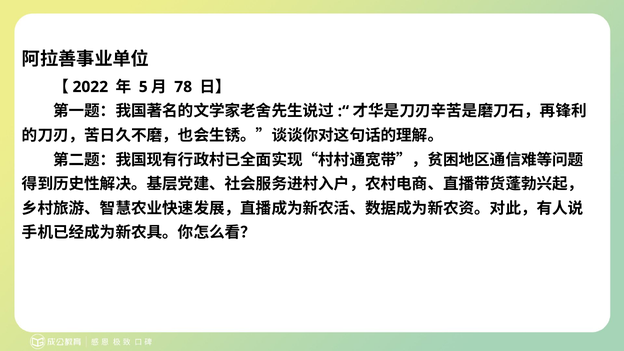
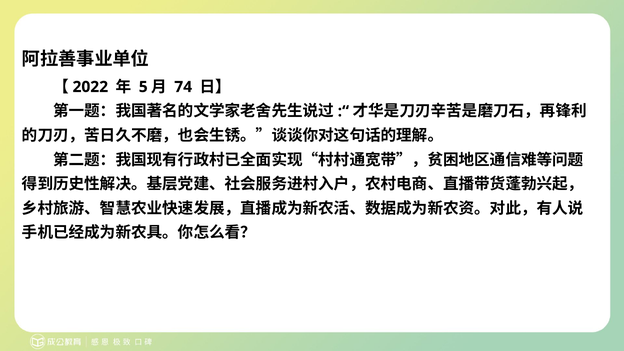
78: 78 -> 74
